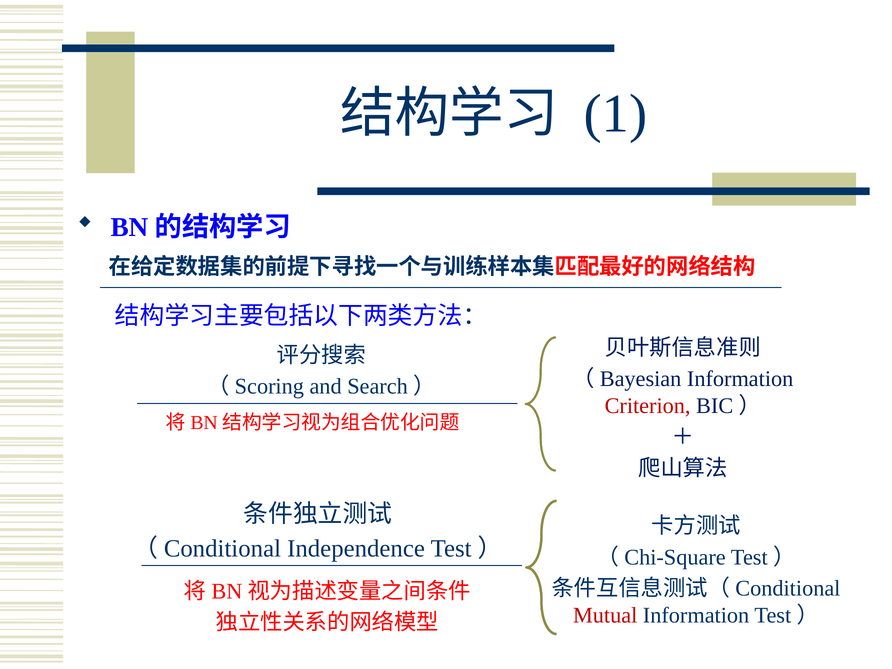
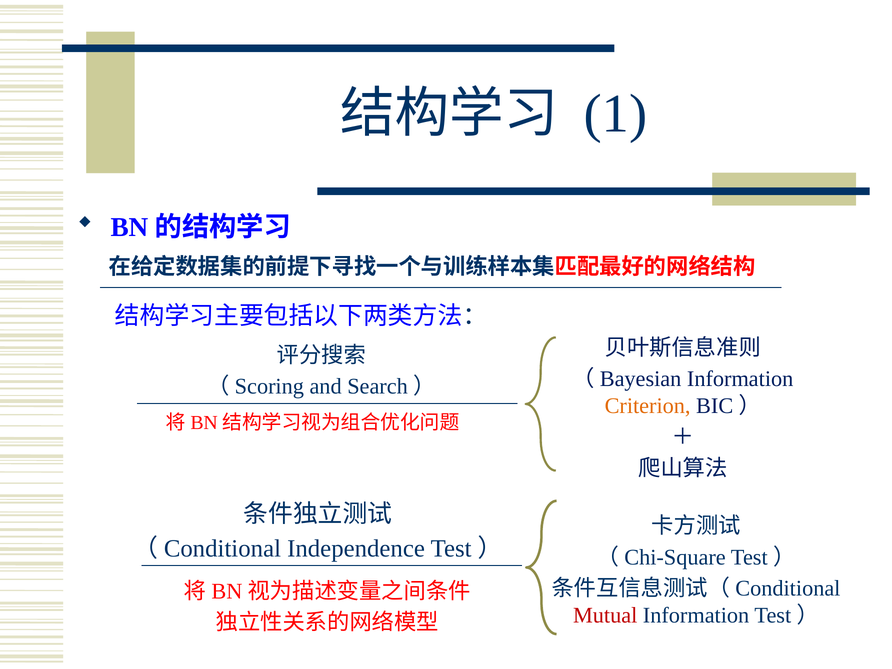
Criterion colour: red -> orange
